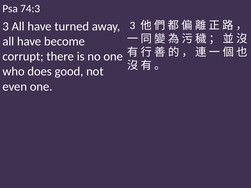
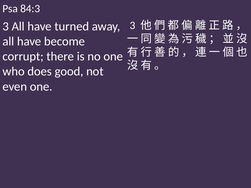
74:3: 74:3 -> 84:3
